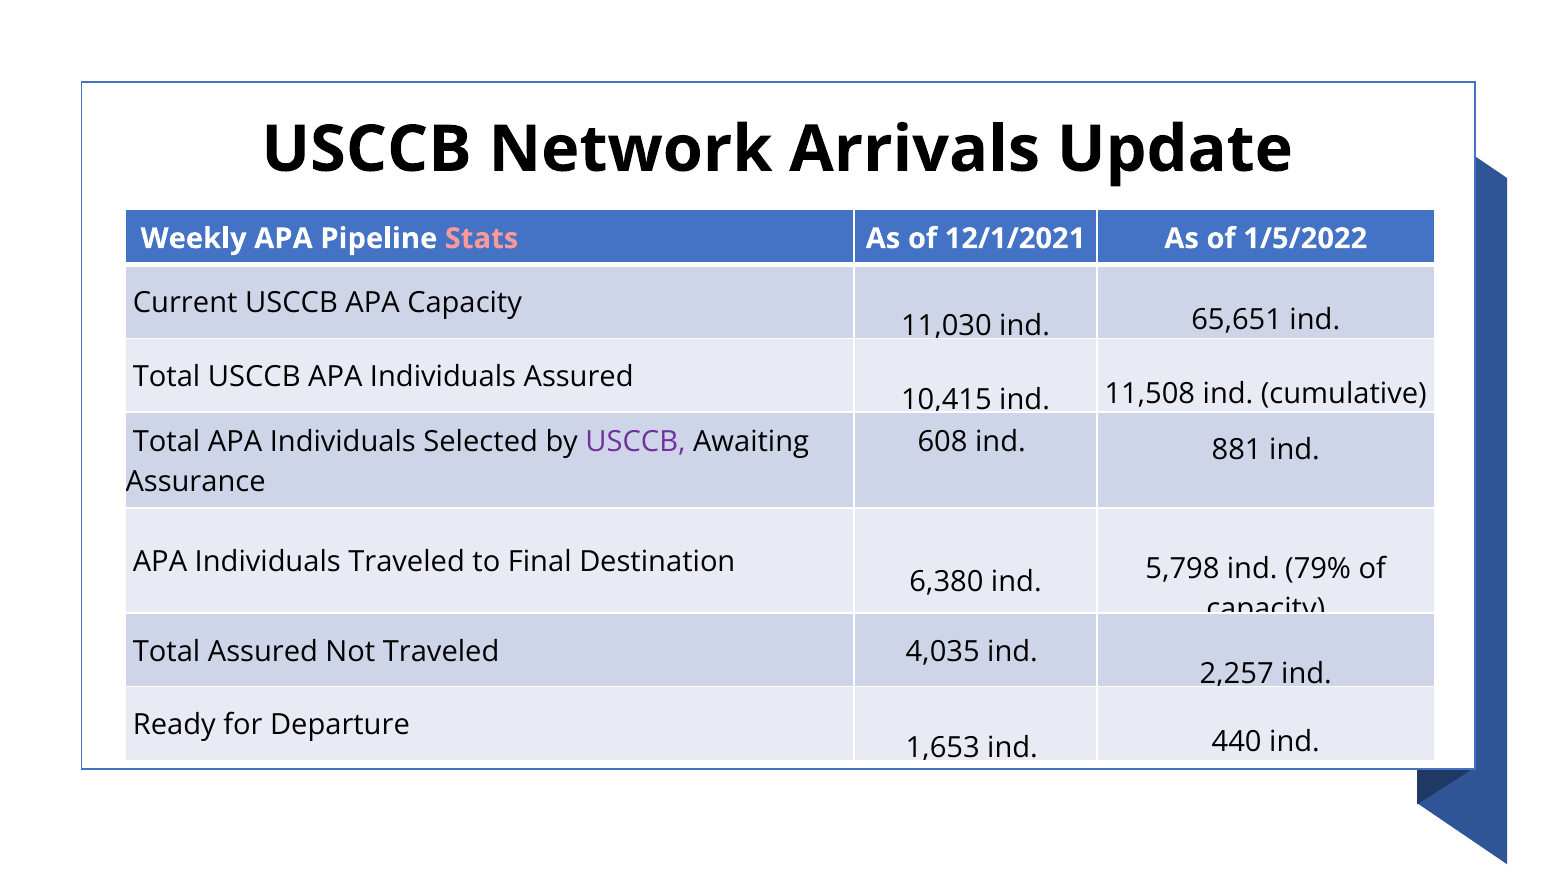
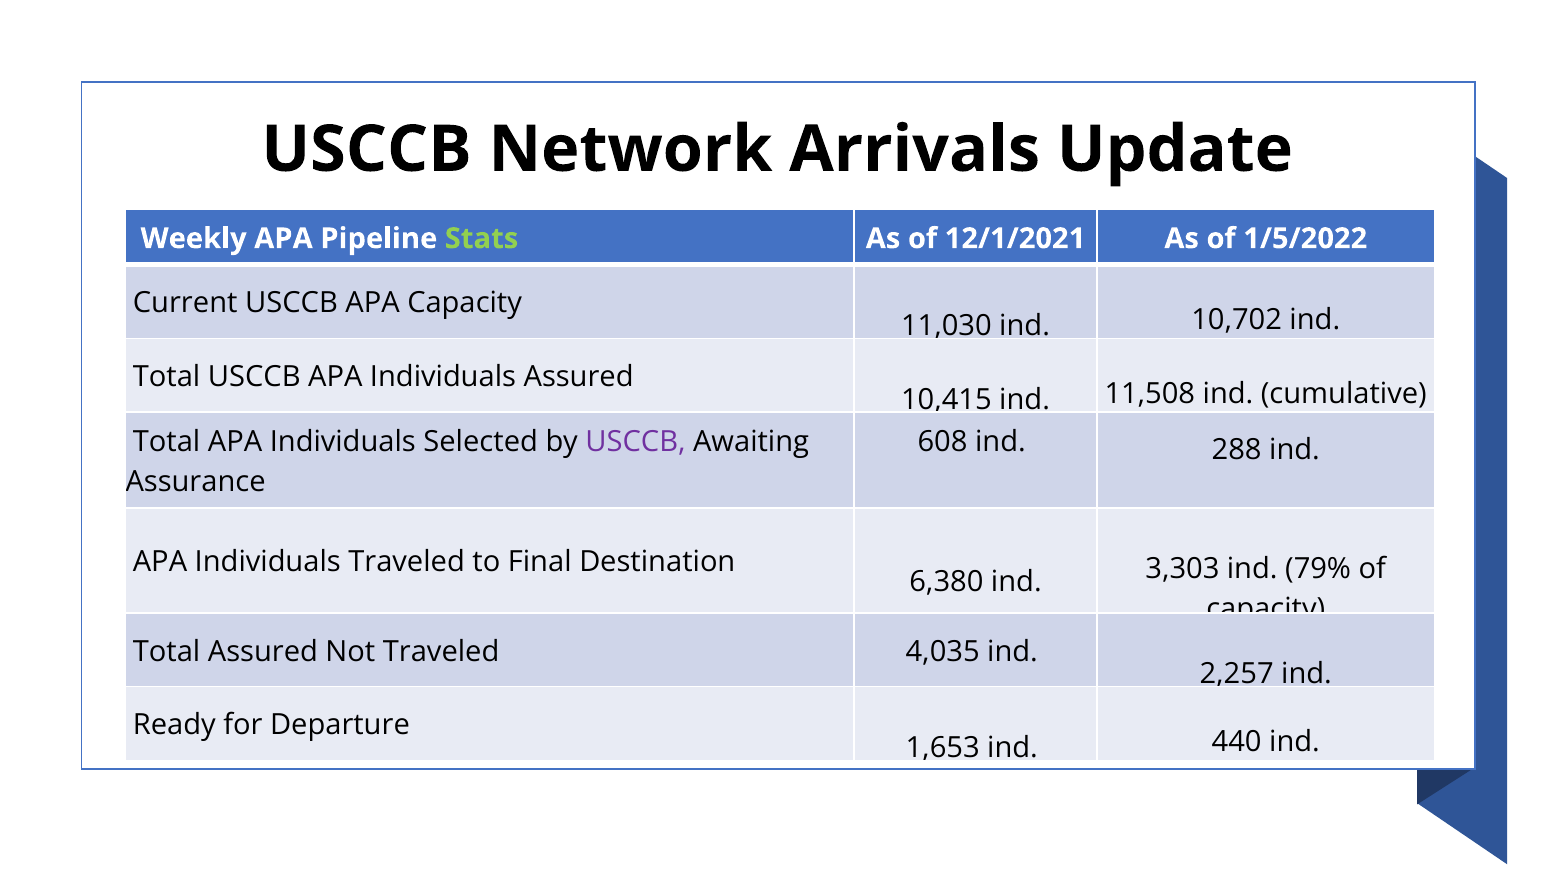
Stats colour: pink -> light green
65,651: 65,651 -> 10,702
881: 881 -> 288
5,798: 5,798 -> 3,303
